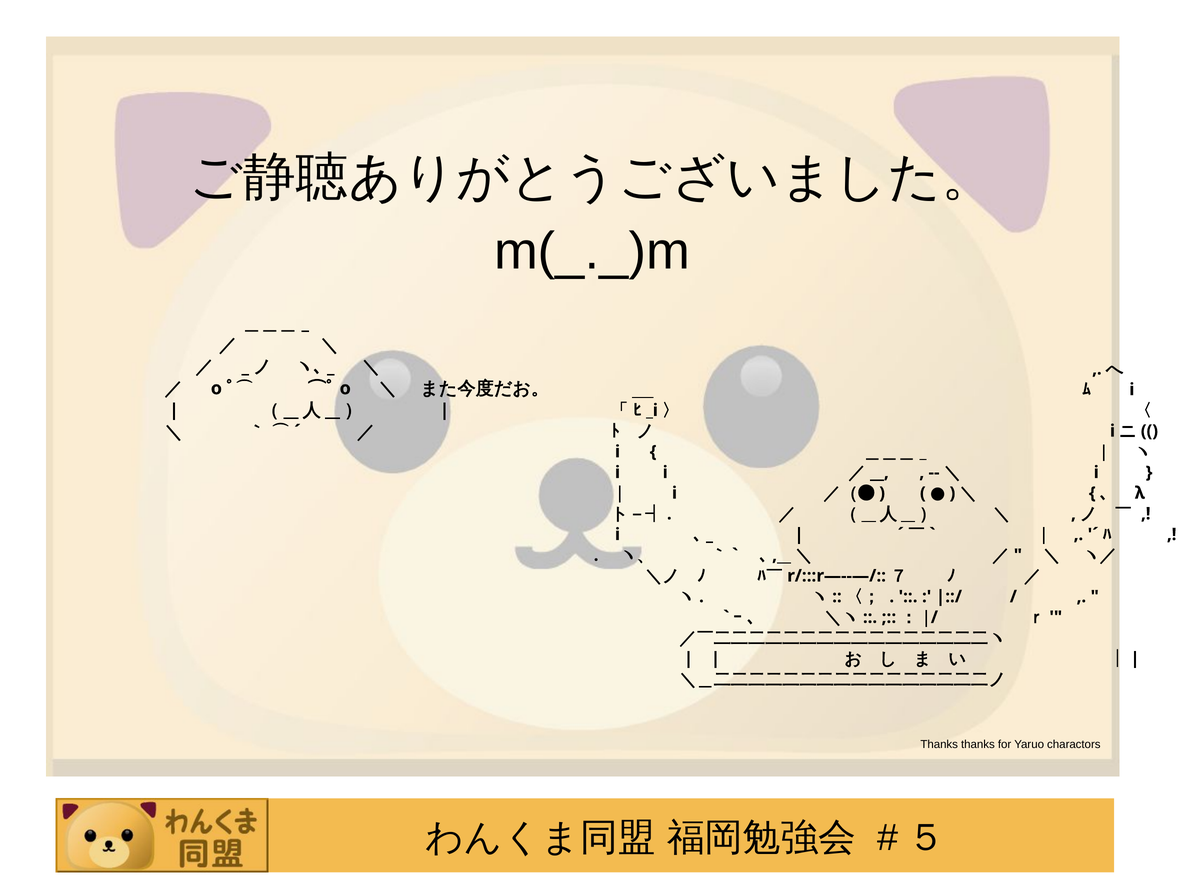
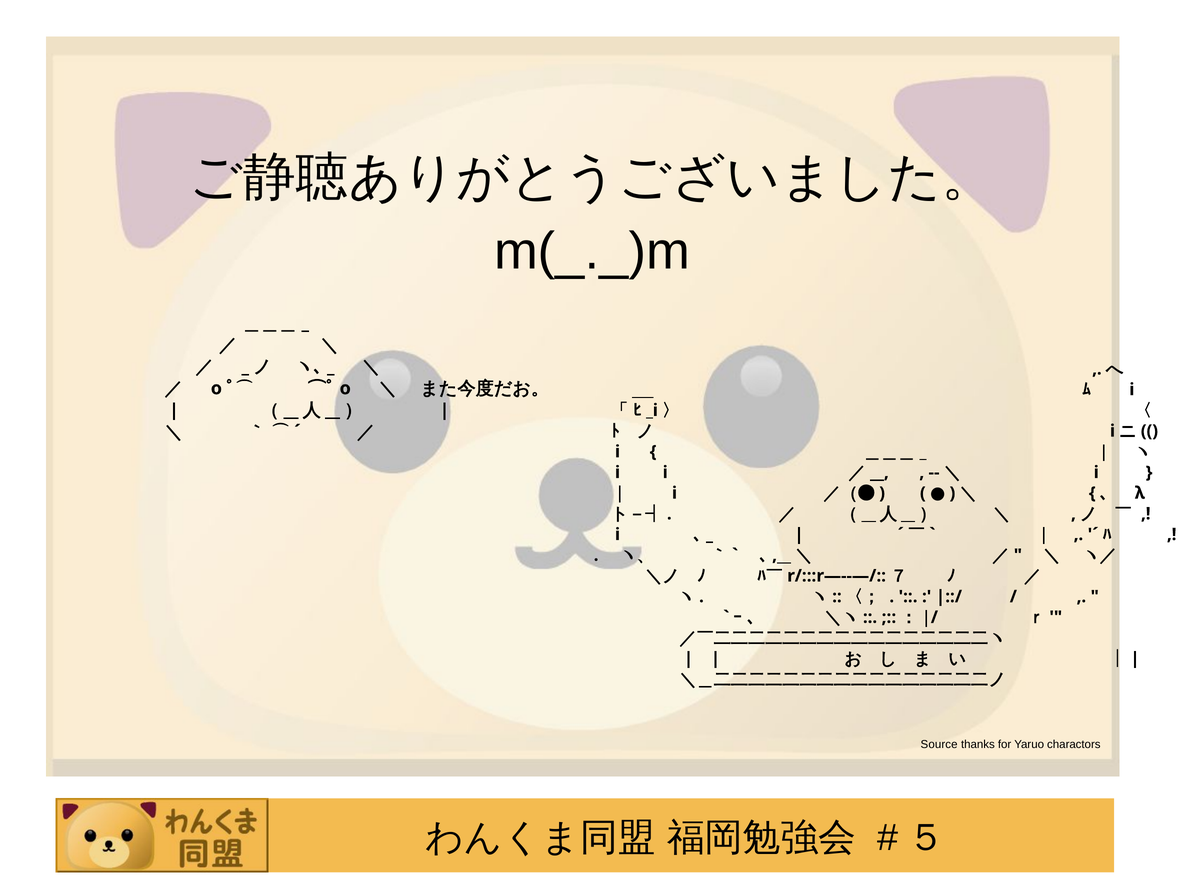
Thanks at (939, 744): Thanks -> Source
